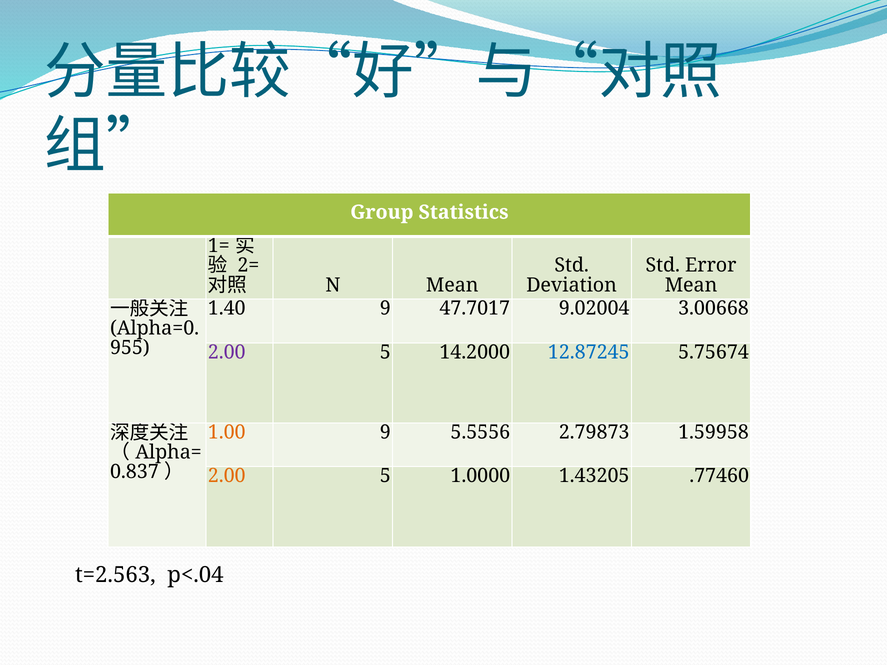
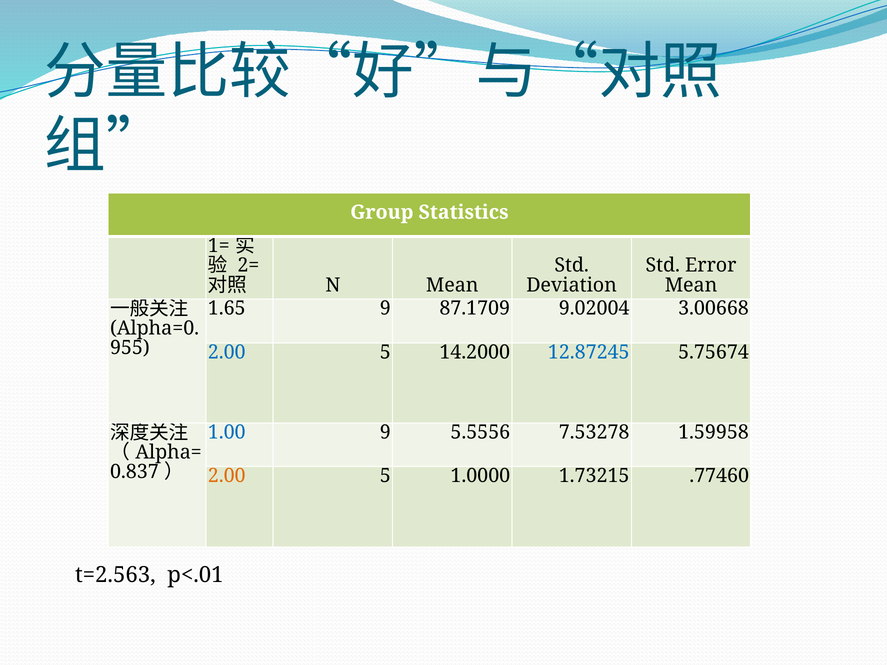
1.40: 1.40 -> 1.65
47.7017: 47.7017 -> 87.1709
2.00 at (227, 352) colour: purple -> blue
1.00 colour: orange -> blue
2.79873: 2.79873 -> 7.53278
1.43205: 1.43205 -> 1.73215
p<.04: p<.04 -> p<.01
